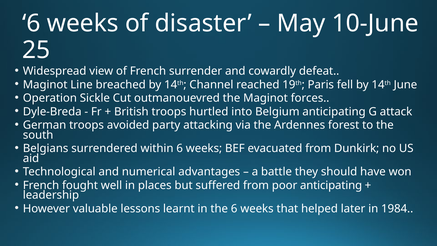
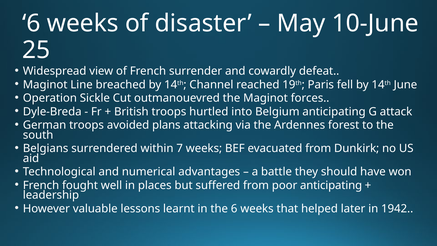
party: party -> plans
within 6: 6 -> 7
1984: 1984 -> 1942
